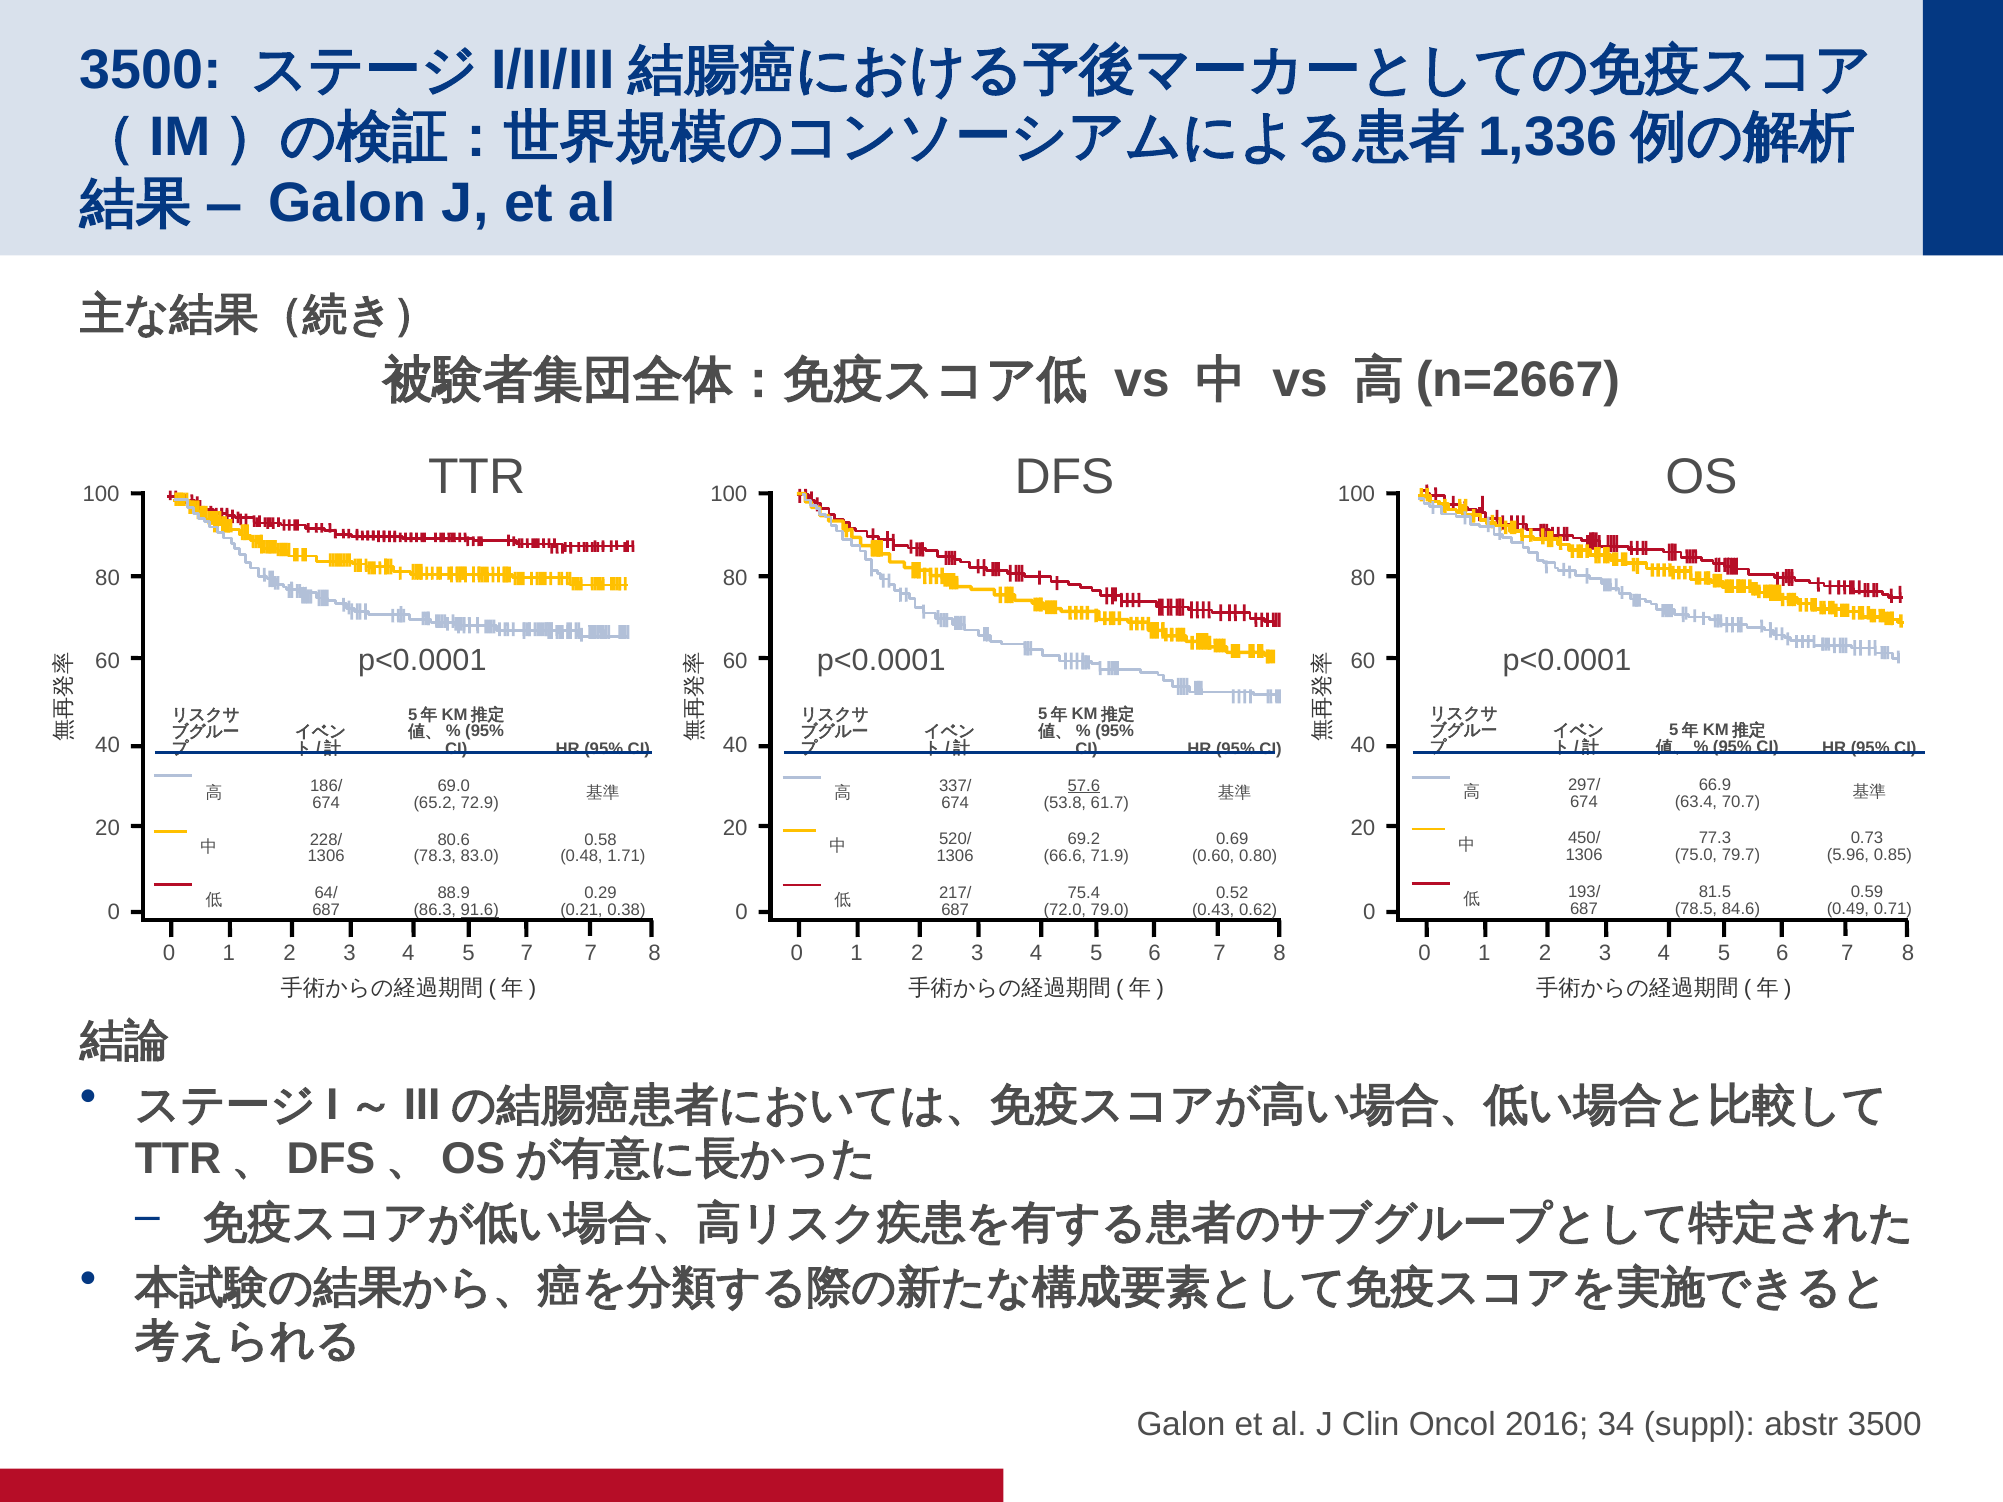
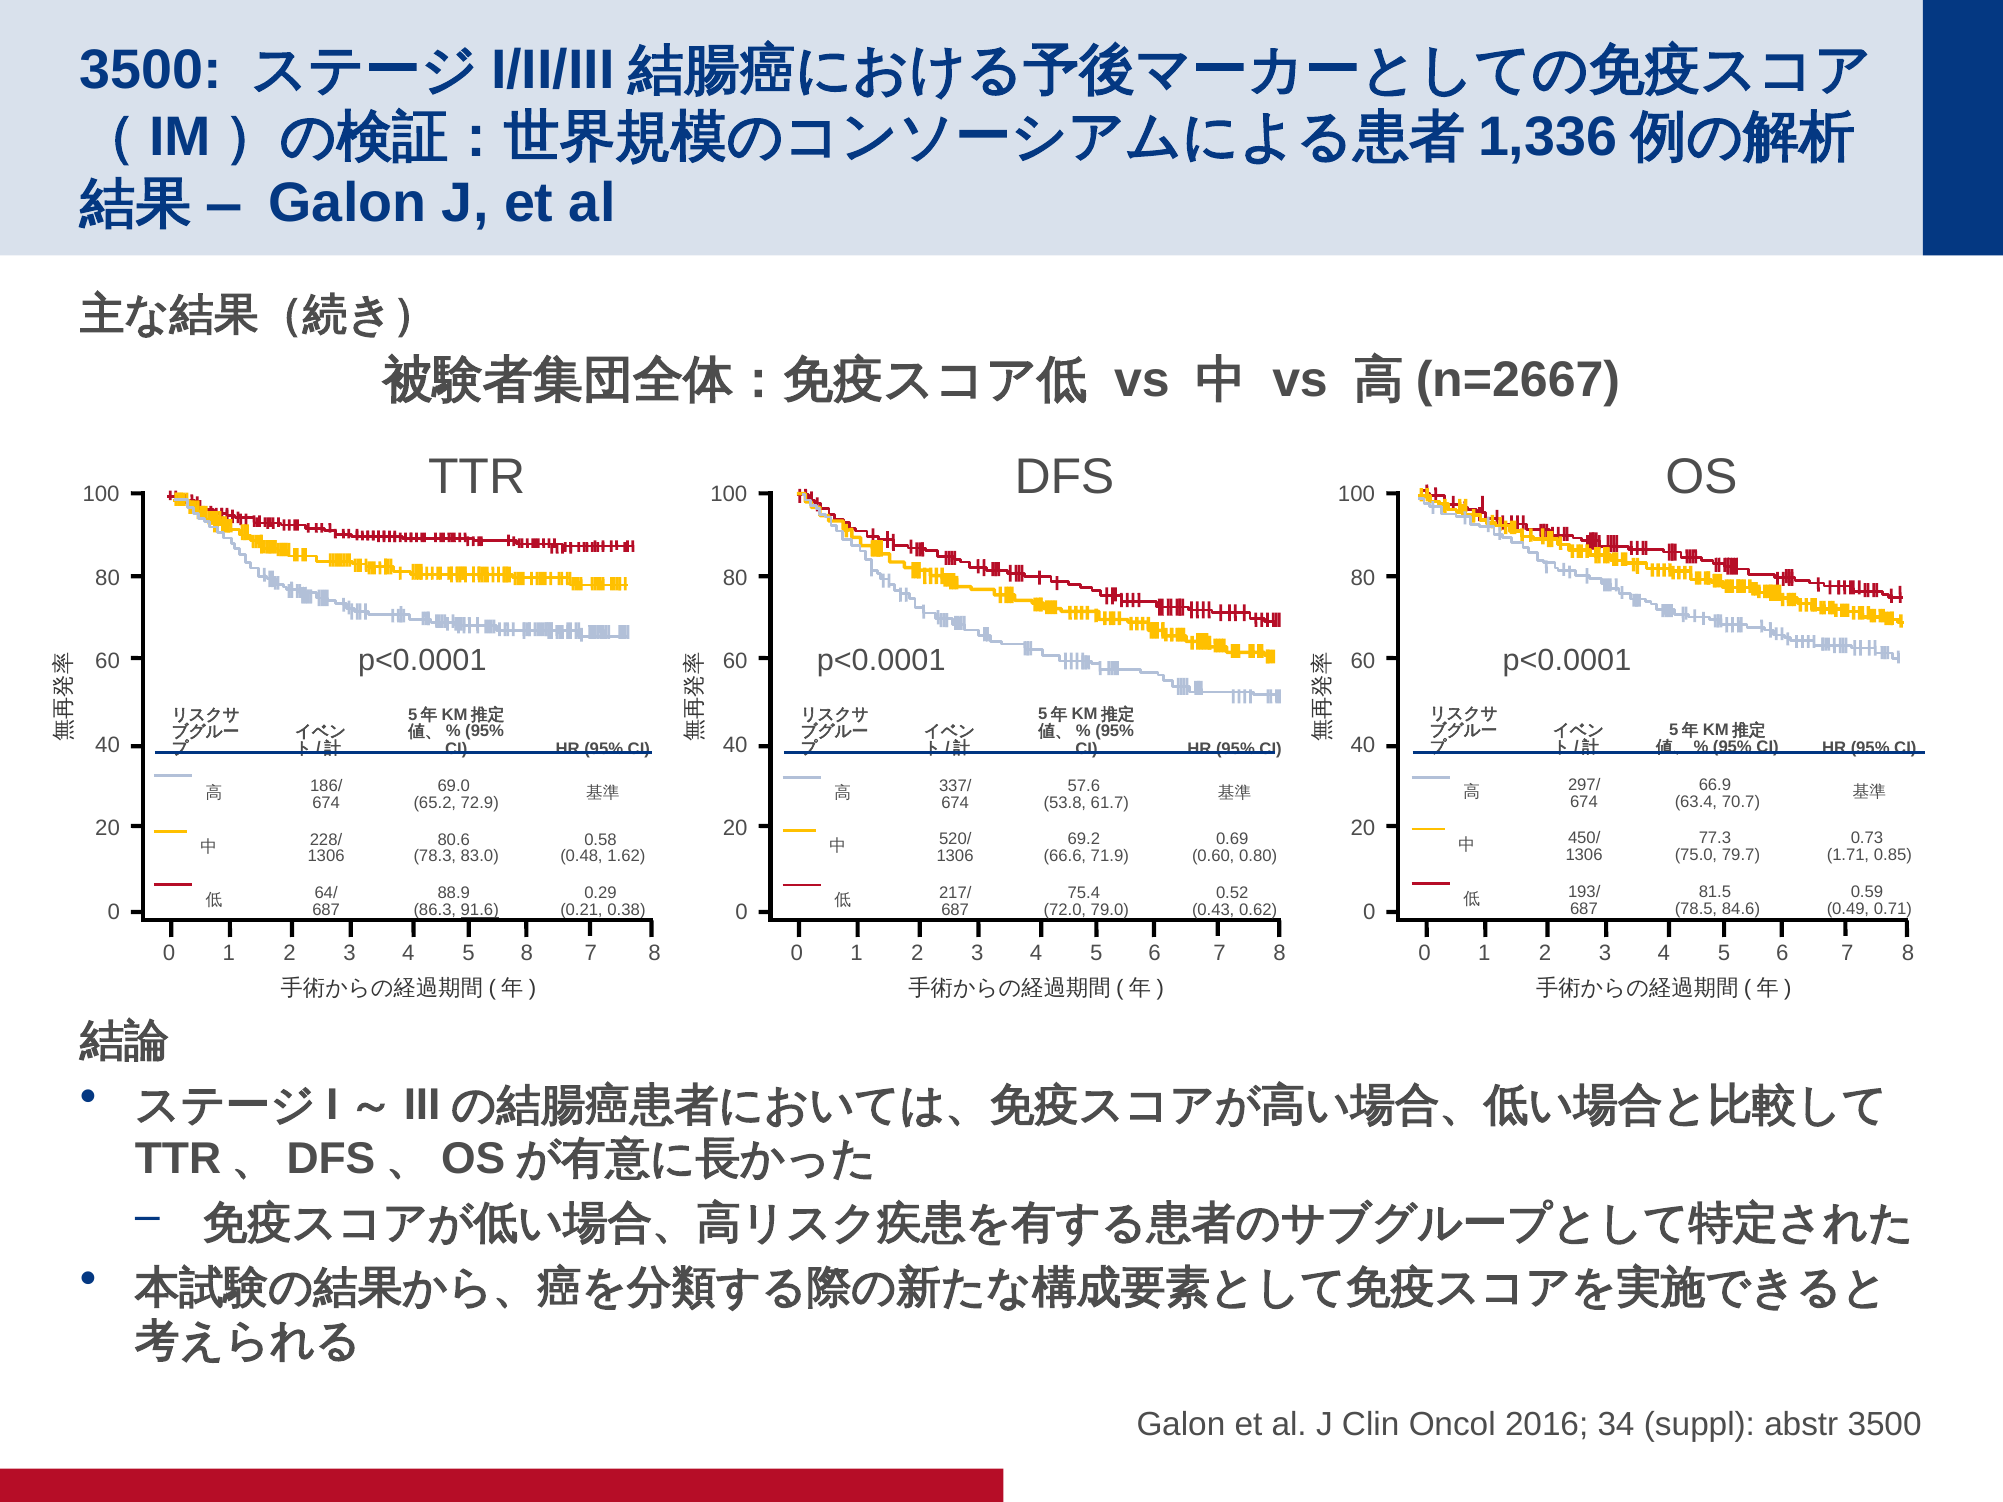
57.6 underline: present -> none
5.96: 5.96 -> 1.71
1.71: 1.71 -> 1.62
5 7: 7 -> 8
